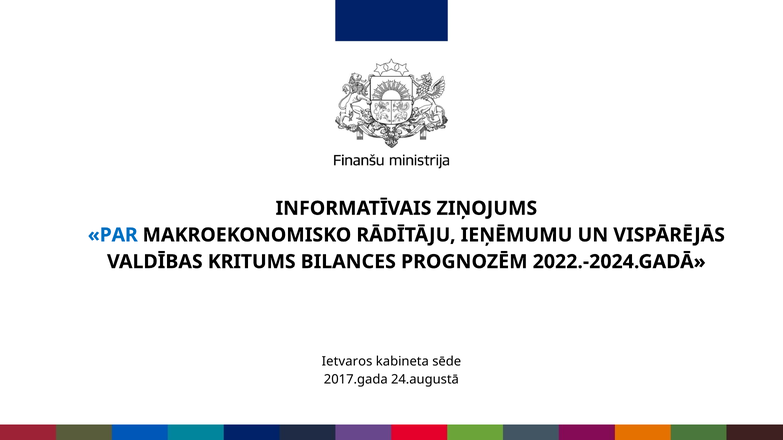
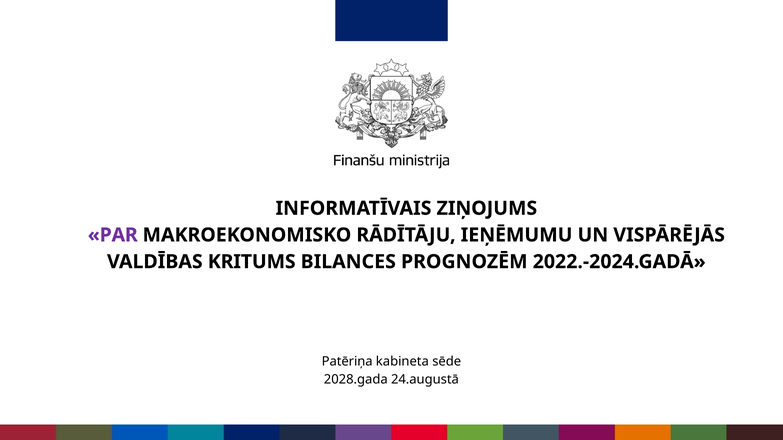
PAR colour: blue -> purple
Ietvaros: Ietvaros -> Patēriņa
2017.gada: 2017.gada -> 2028.gada
